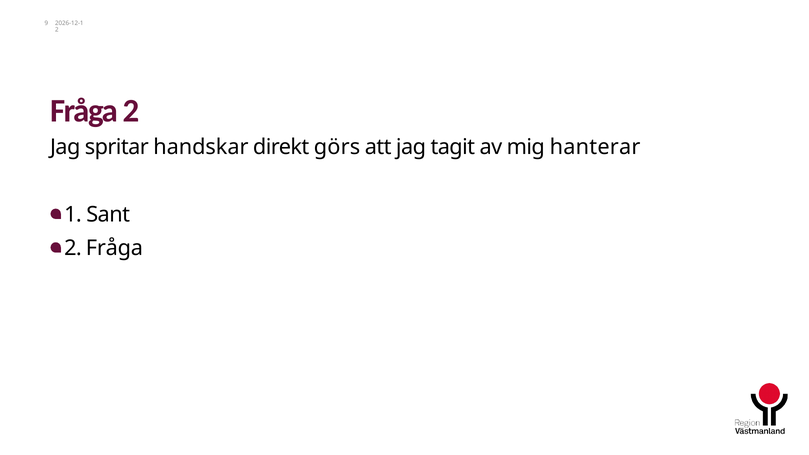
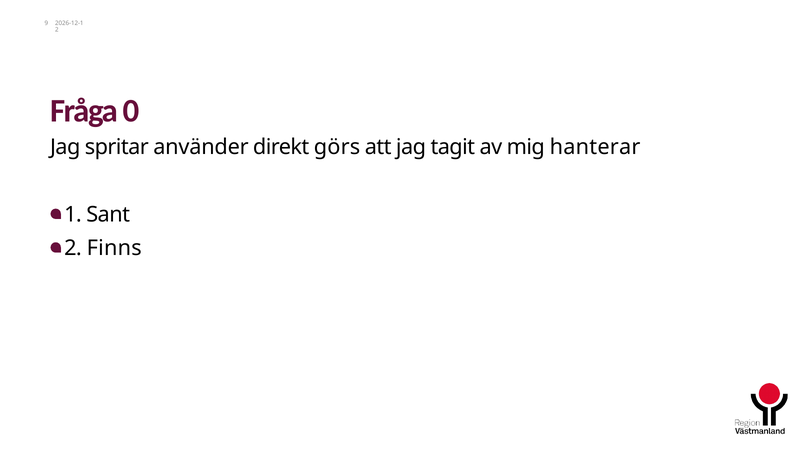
Fråga 2: 2 -> 0
handskar: handskar -> använder
2 Fråga: Fråga -> Finns
